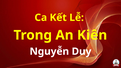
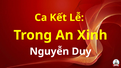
Kiên: Kiên -> Xinh
